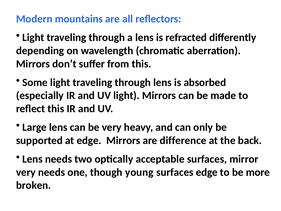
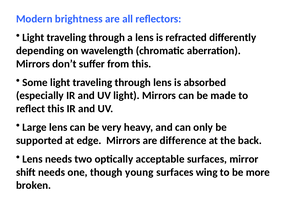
mountains: mountains -> brightness
very at (26, 172): very -> shift
surfaces edge: edge -> wing
